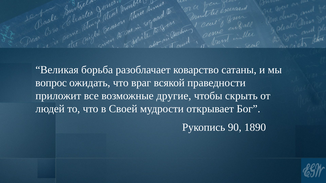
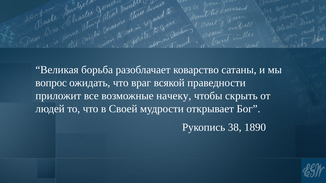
другие: другие -> начеку
90: 90 -> 38
